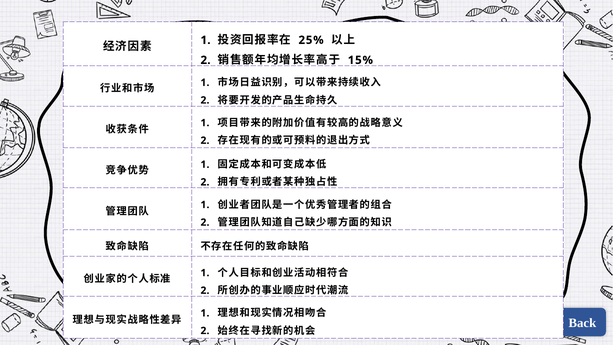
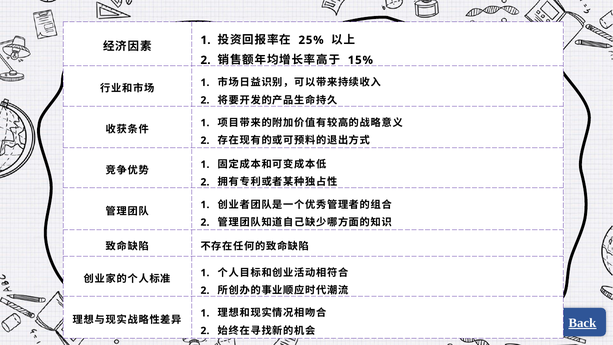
Back underline: none -> present
